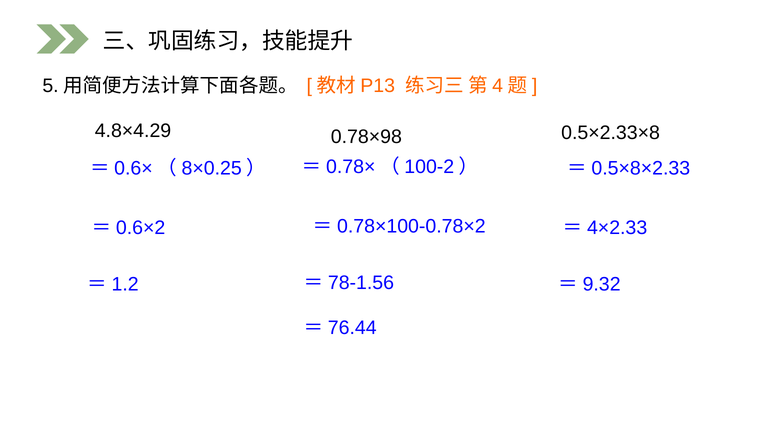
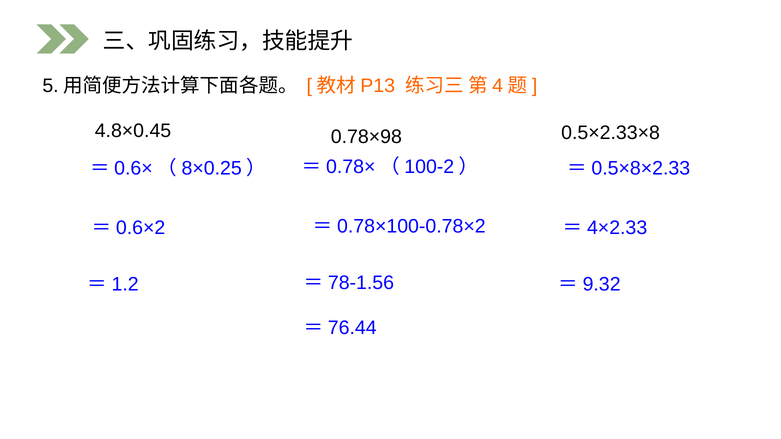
4.8×4.29: 4.8×4.29 -> 4.8×0.45
